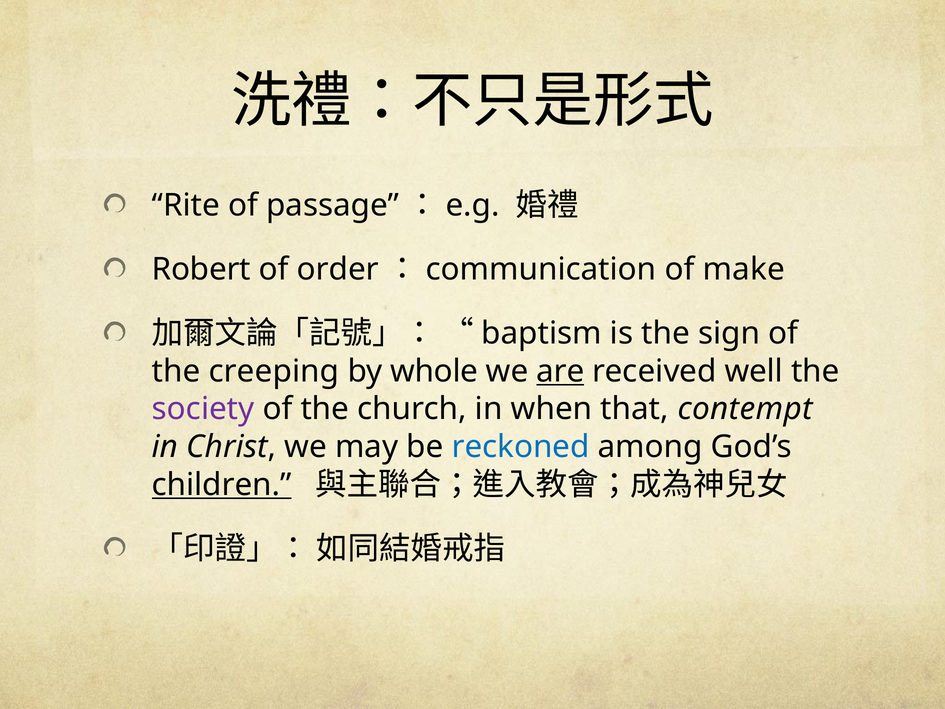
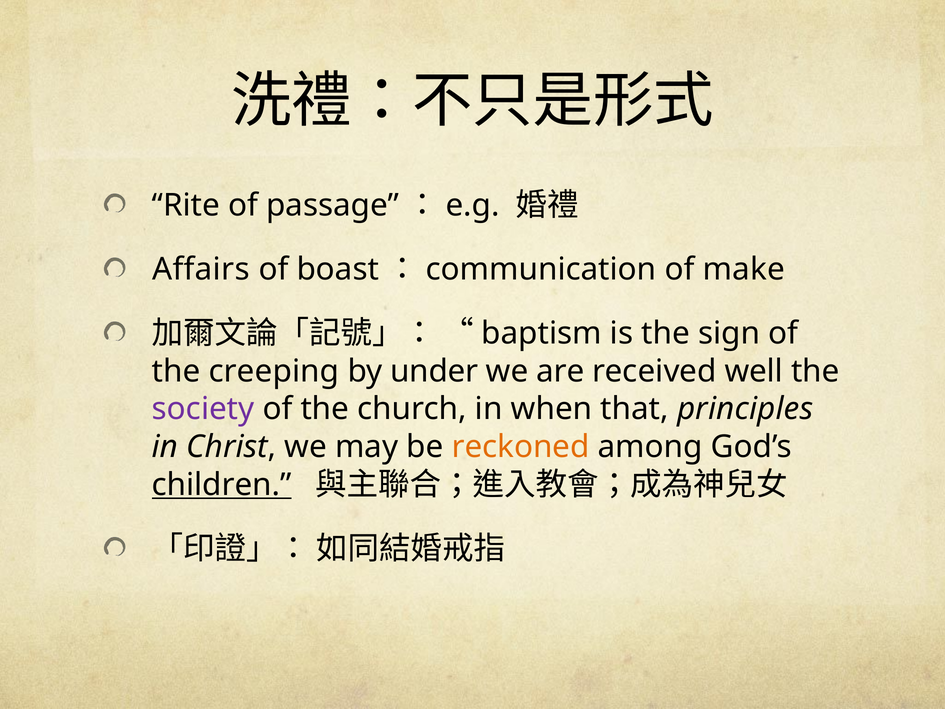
Robert: Robert -> Affairs
order: order -> boast
whole: whole -> under
are underline: present -> none
contempt: contempt -> principles
reckoned colour: blue -> orange
